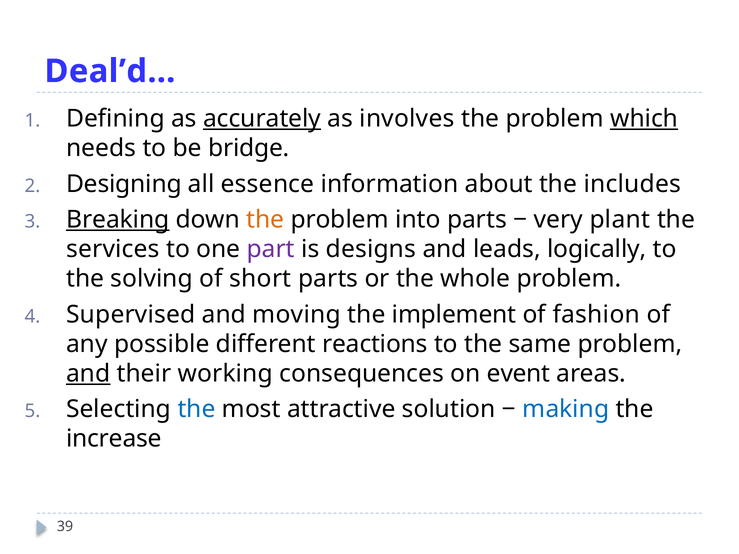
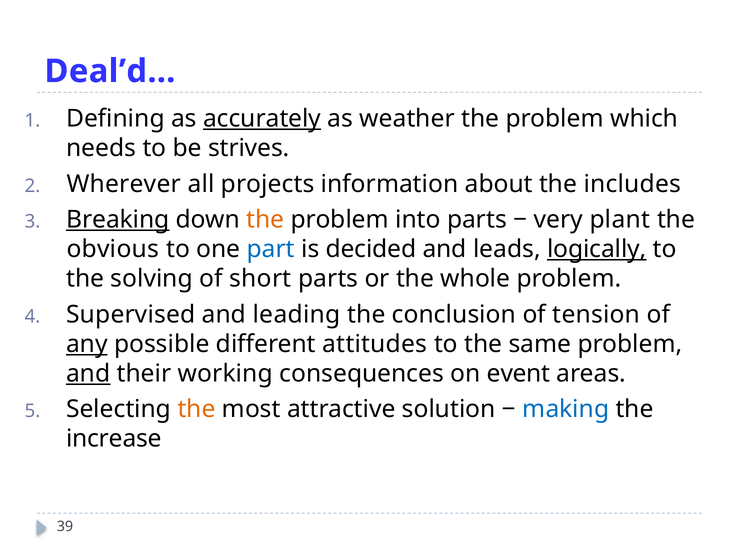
involves: involves -> weather
which underline: present -> none
bridge: bridge -> strives
Designing: Designing -> Wherever
essence: essence -> projects
services: services -> obvious
part colour: purple -> blue
designs: designs -> decided
logically underline: none -> present
moving: moving -> leading
implement: implement -> conclusion
fashion: fashion -> tension
any underline: none -> present
reactions: reactions -> attitudes
the at (197, 409) colour: blue -> orange
